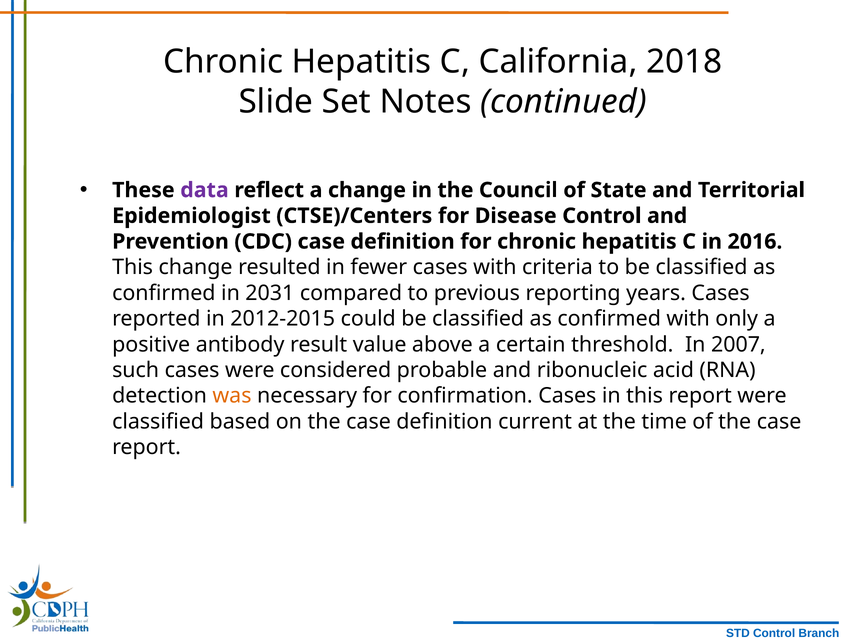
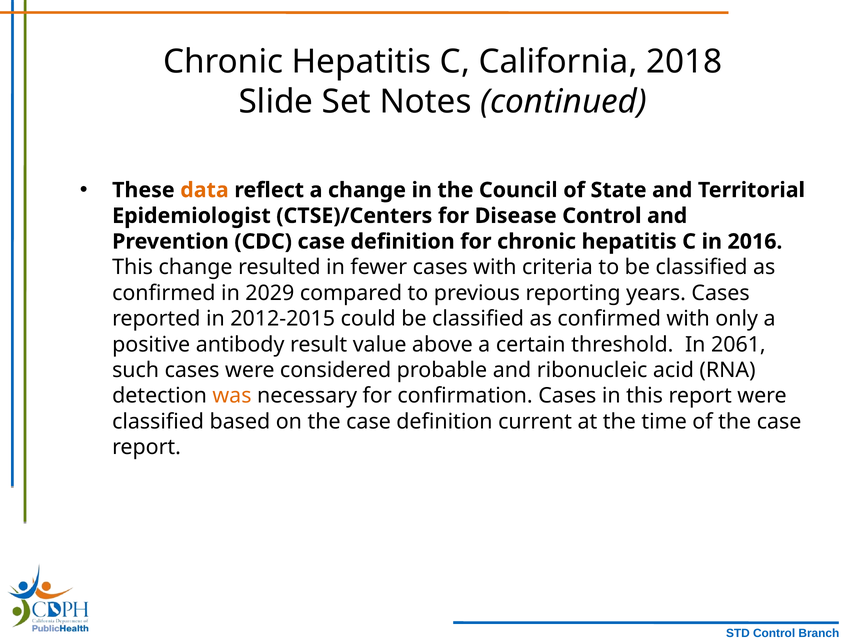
data colour: purple -> orange
2031: 2031 -> 2029
2007: 2007 -> 2061
